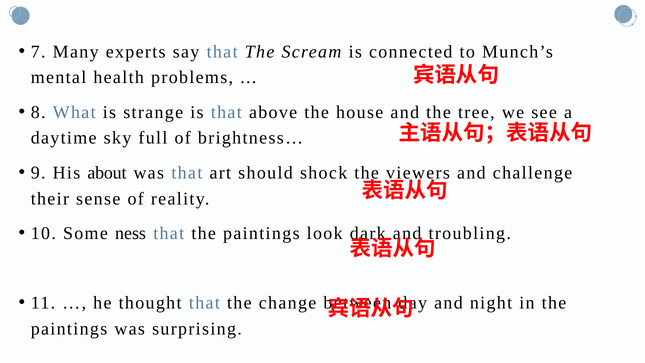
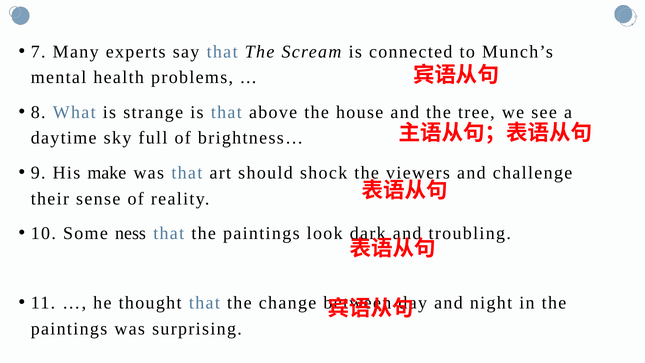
about: about -> make
